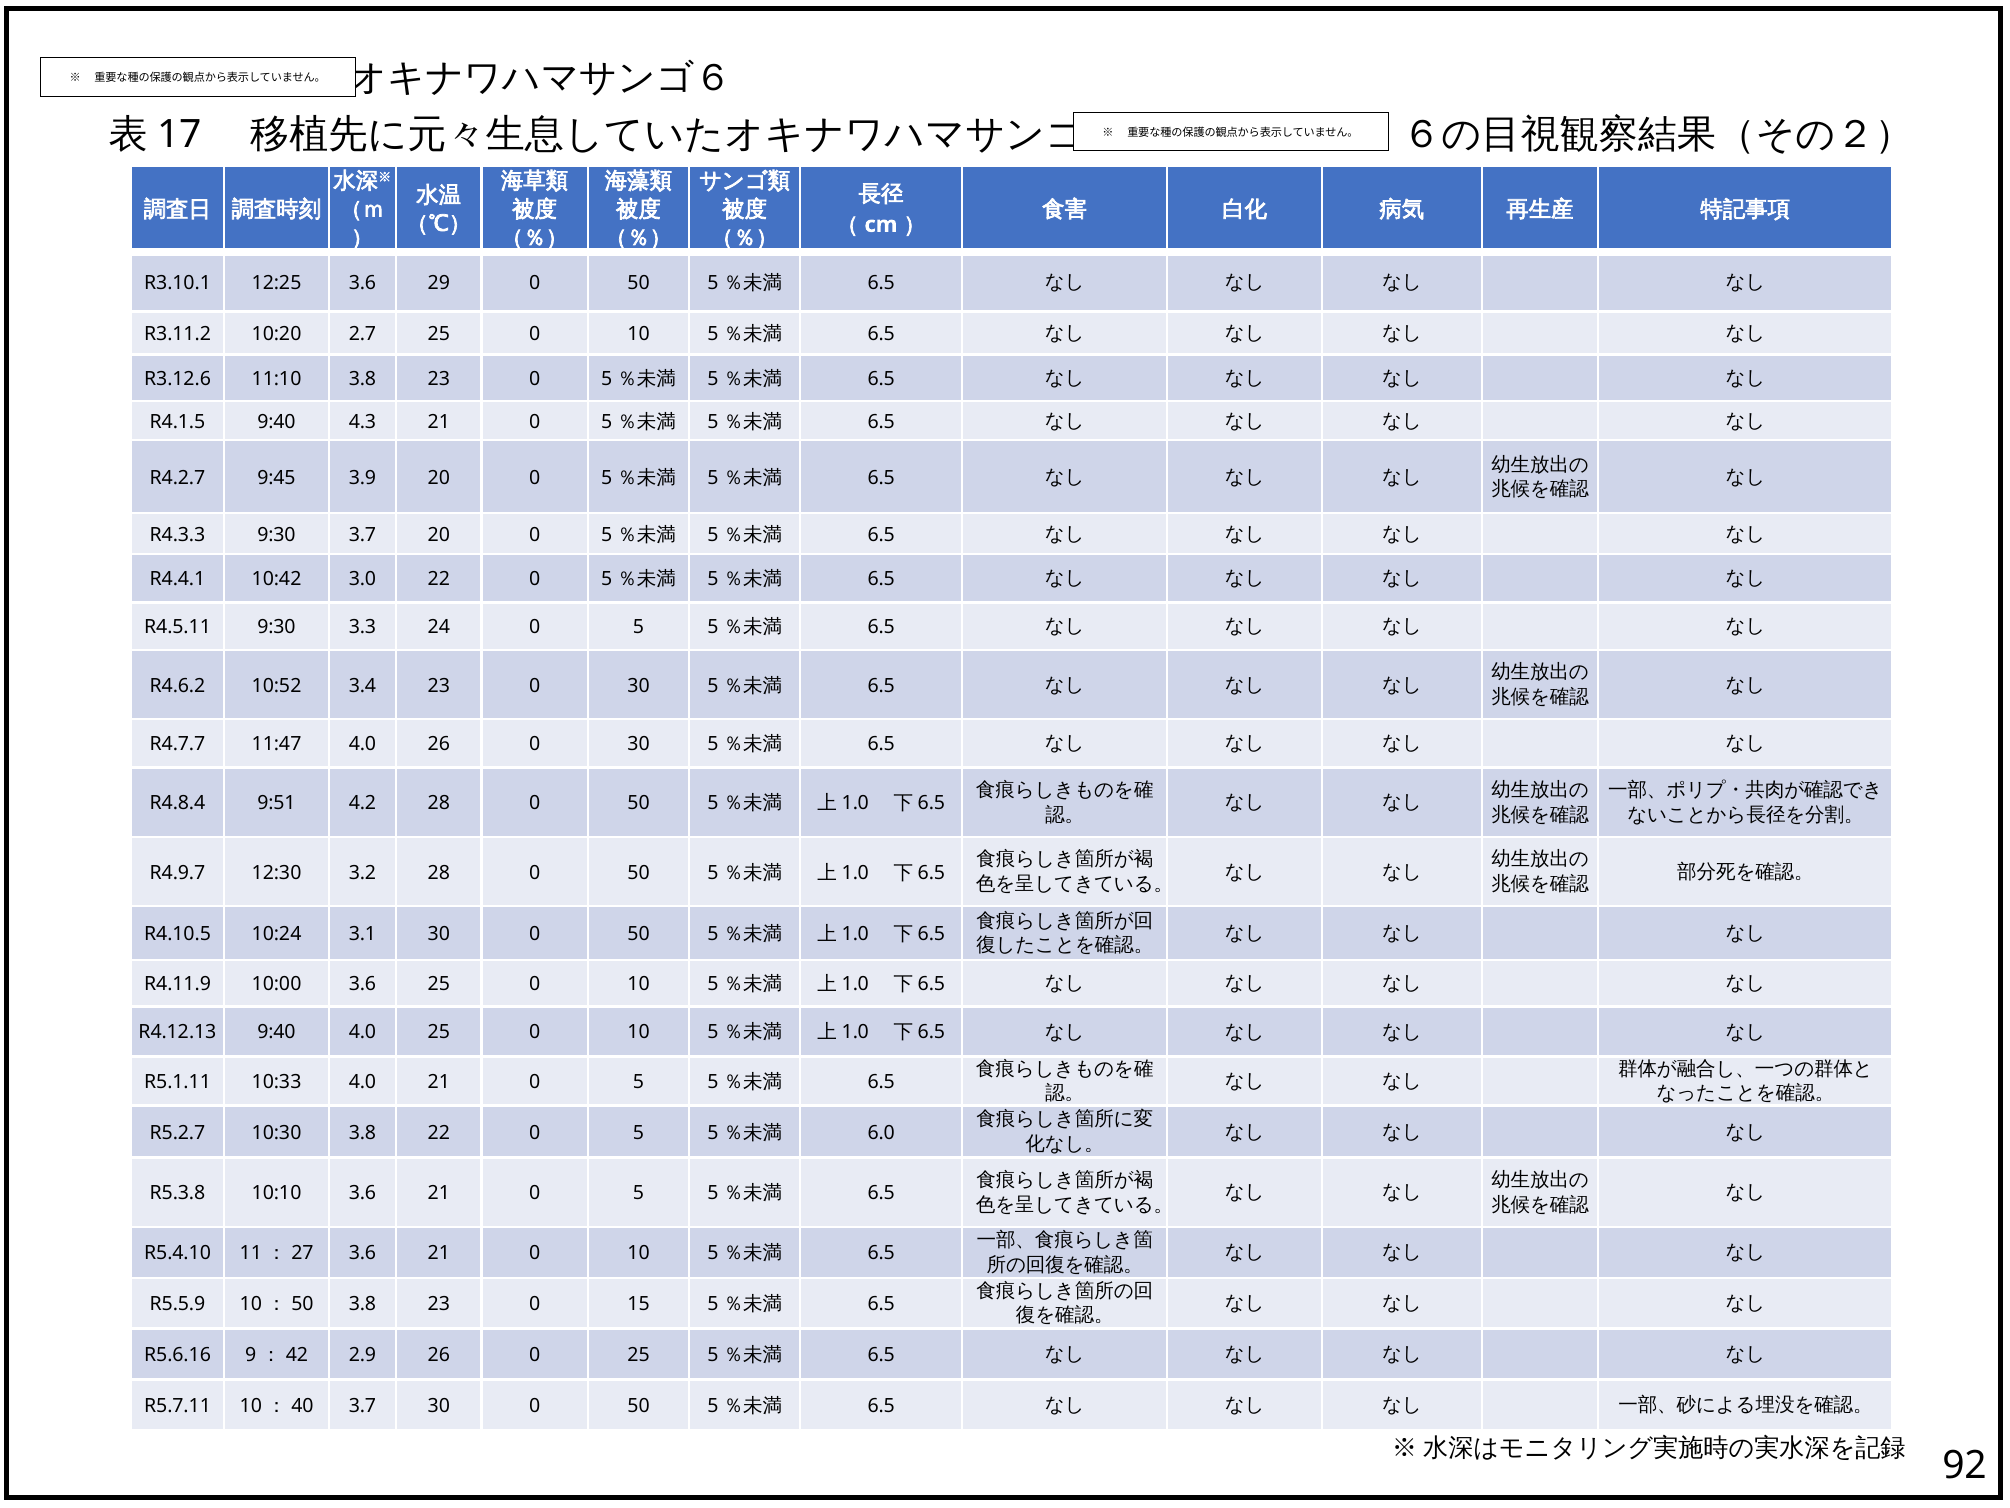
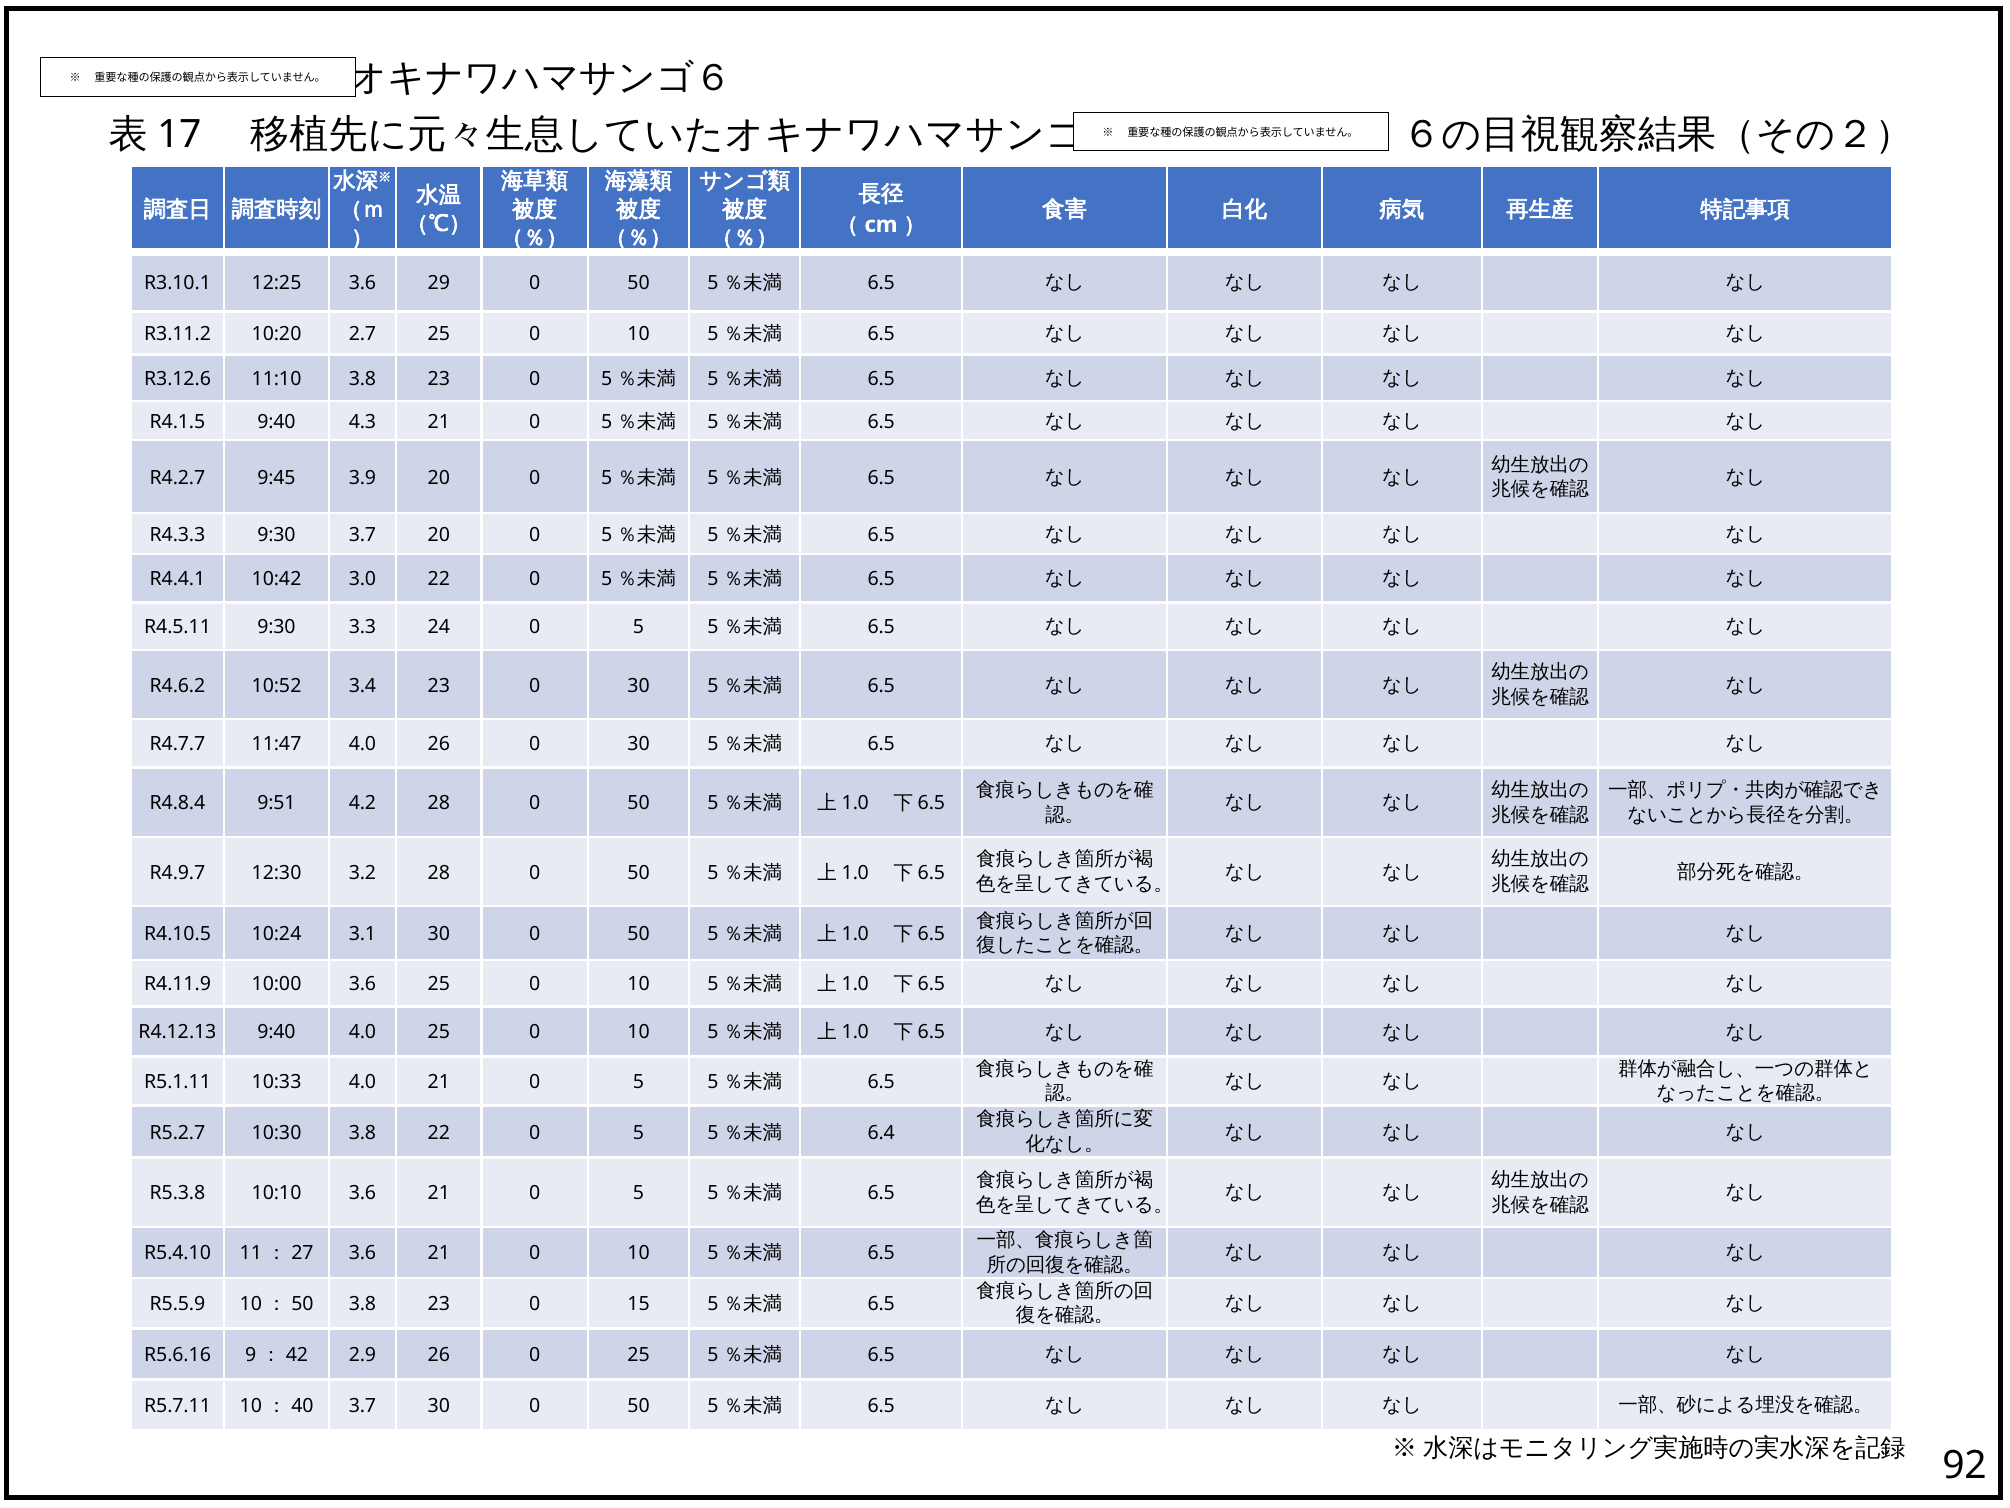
6.0: 6.0 -> 6.4
